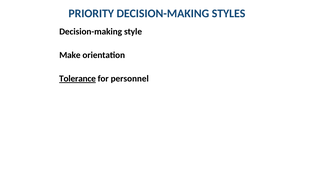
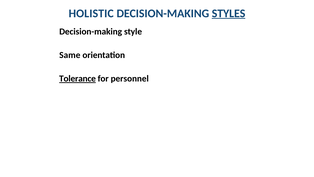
PRIORITY: PRIORITY -> HOLISTIC
STYLES underline: none -> present
Make: Make -> Same
